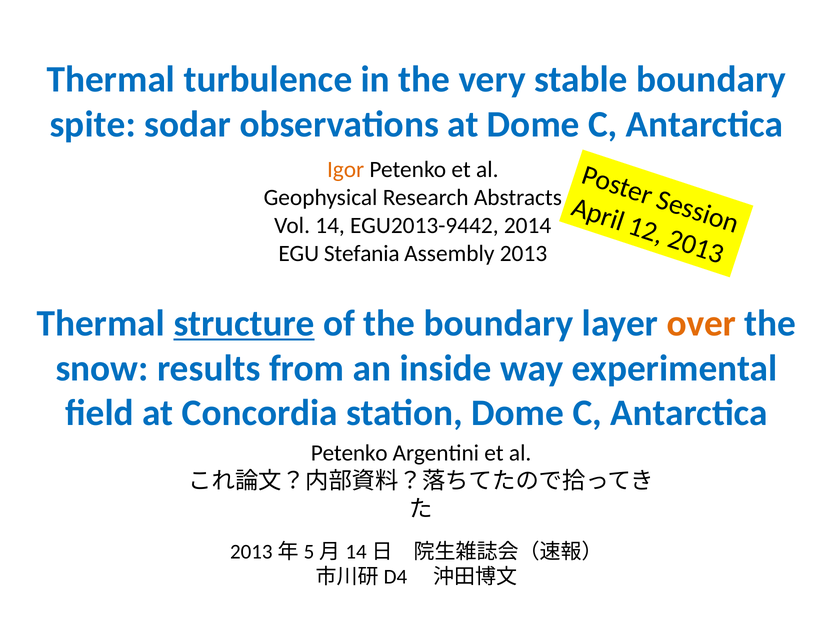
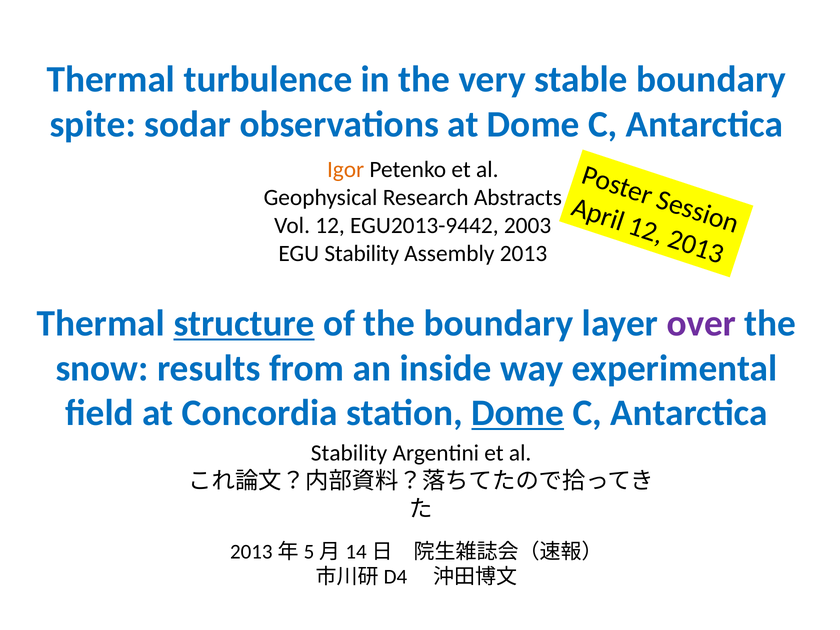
14: 14 -> 12
2014: 2014 -> 2003
EGU Stefania: Stefania -> Stability
over colour: orange -> purple
Dome at (518, 413) underline: none -> present
Petenko at (349, 453): Petenko -> Stability
